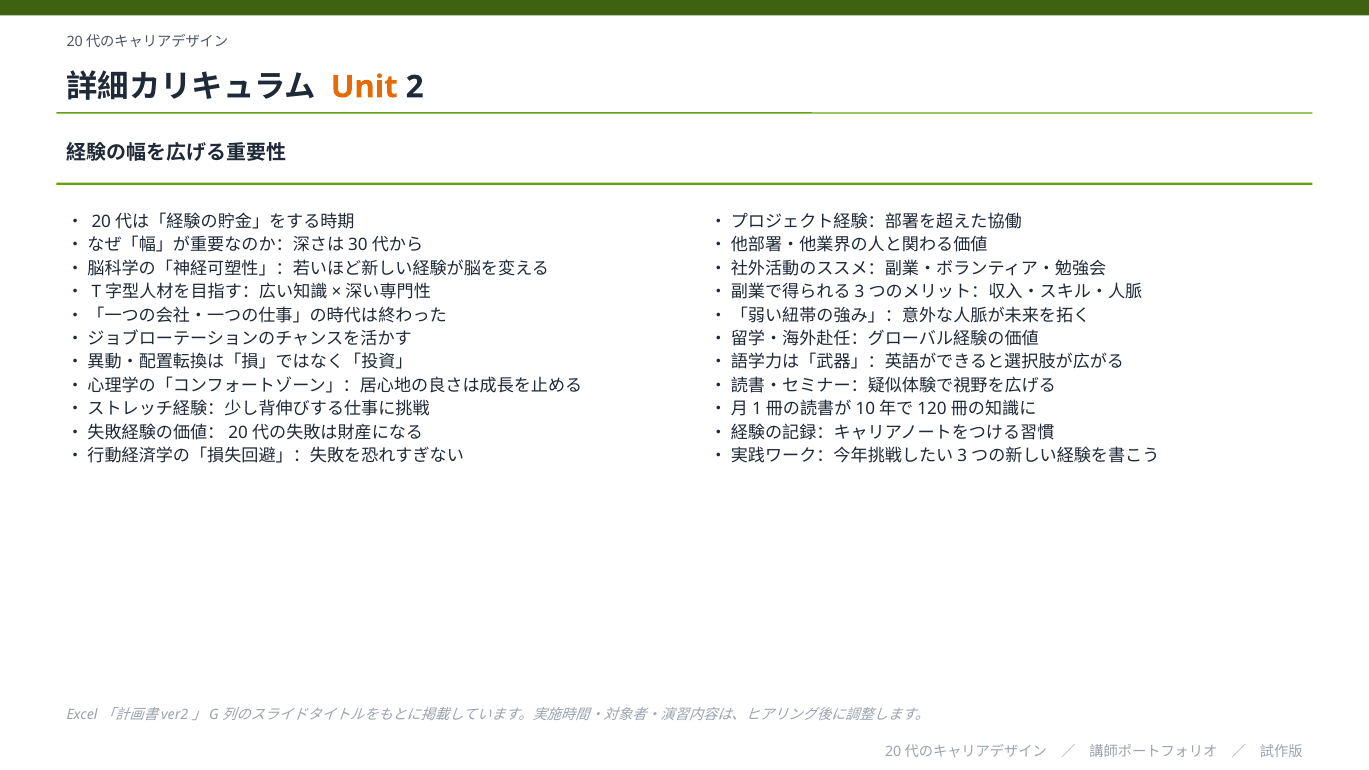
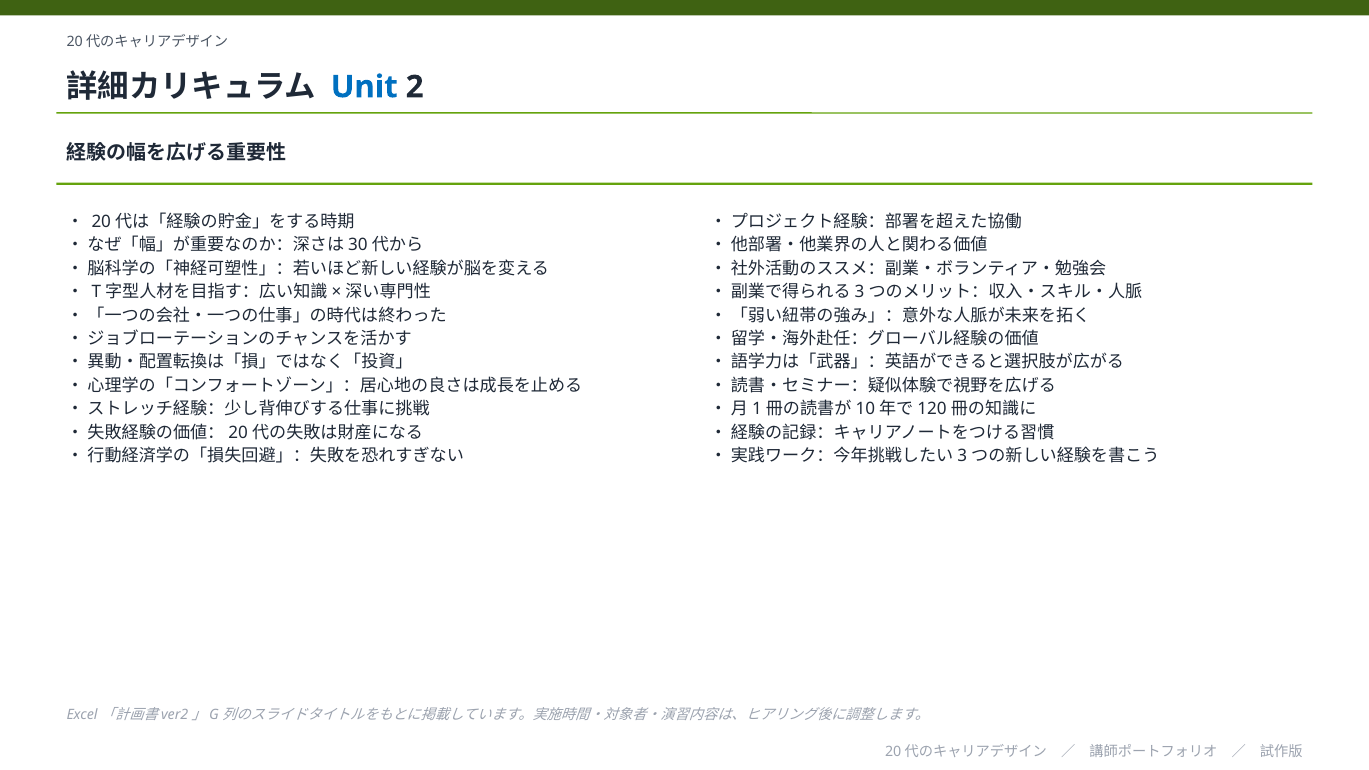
Unit colour: orange -> blue
